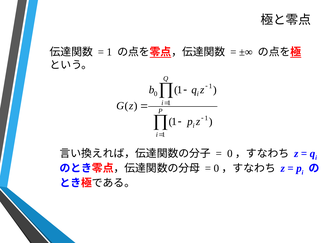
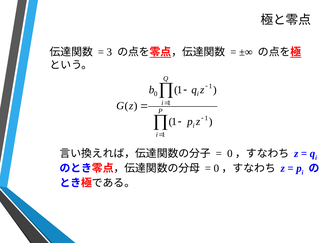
1 at (109, 52): 1 -> 3
